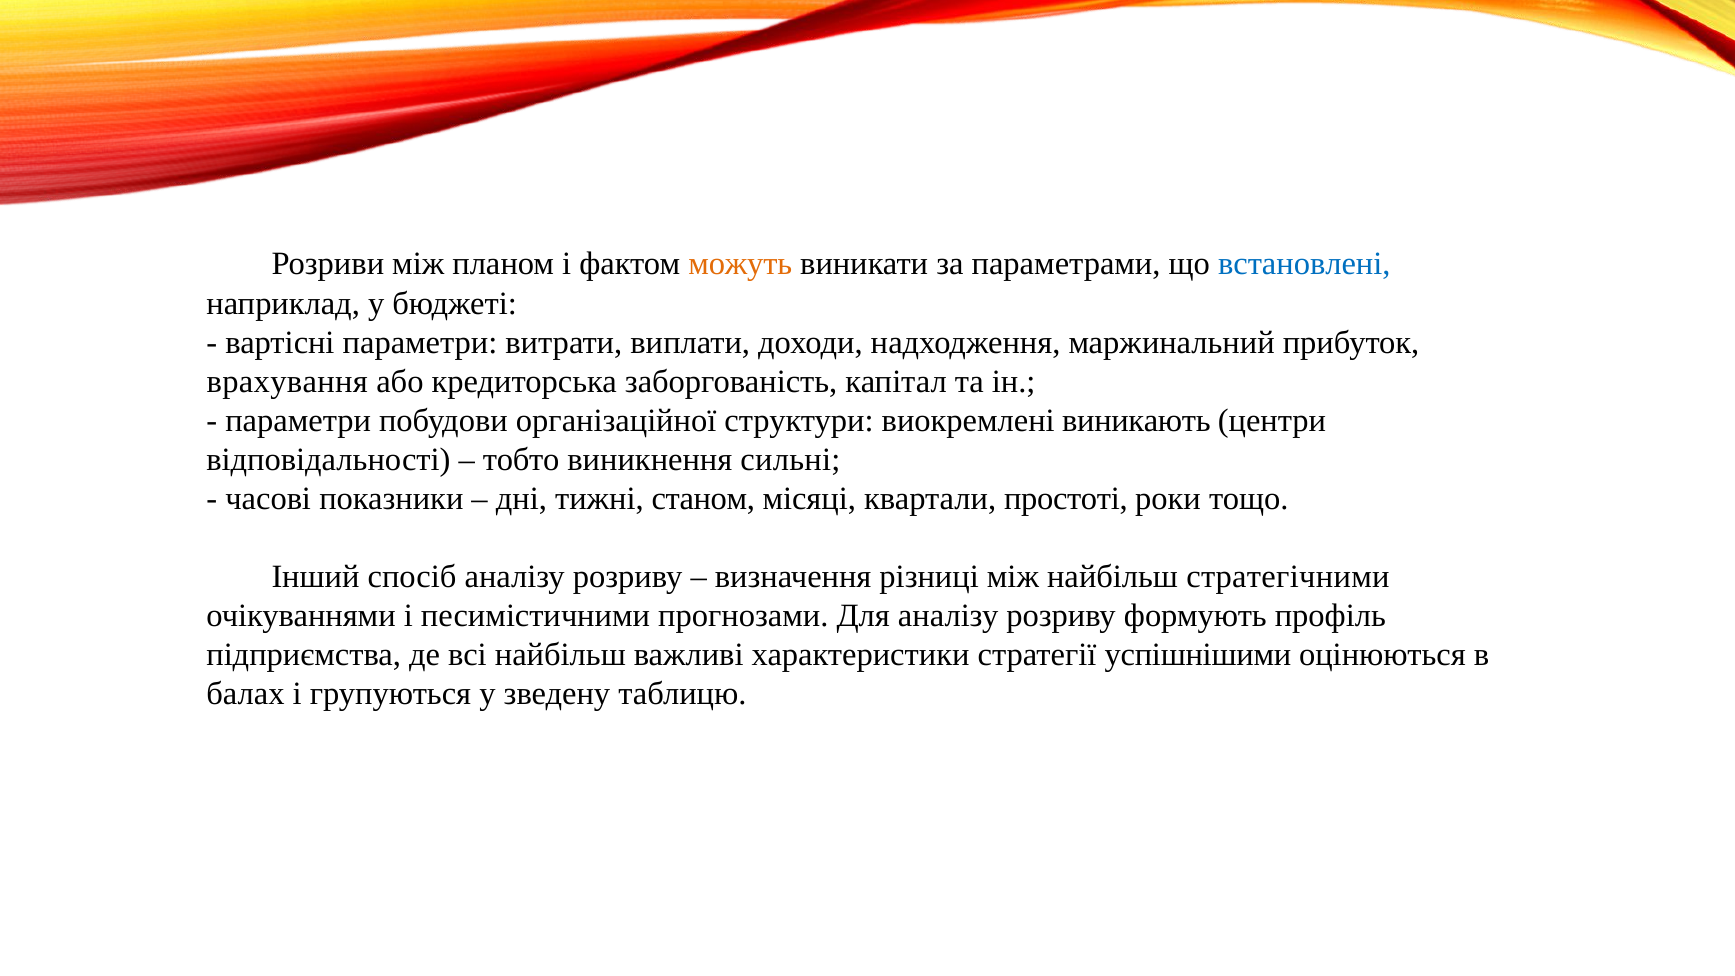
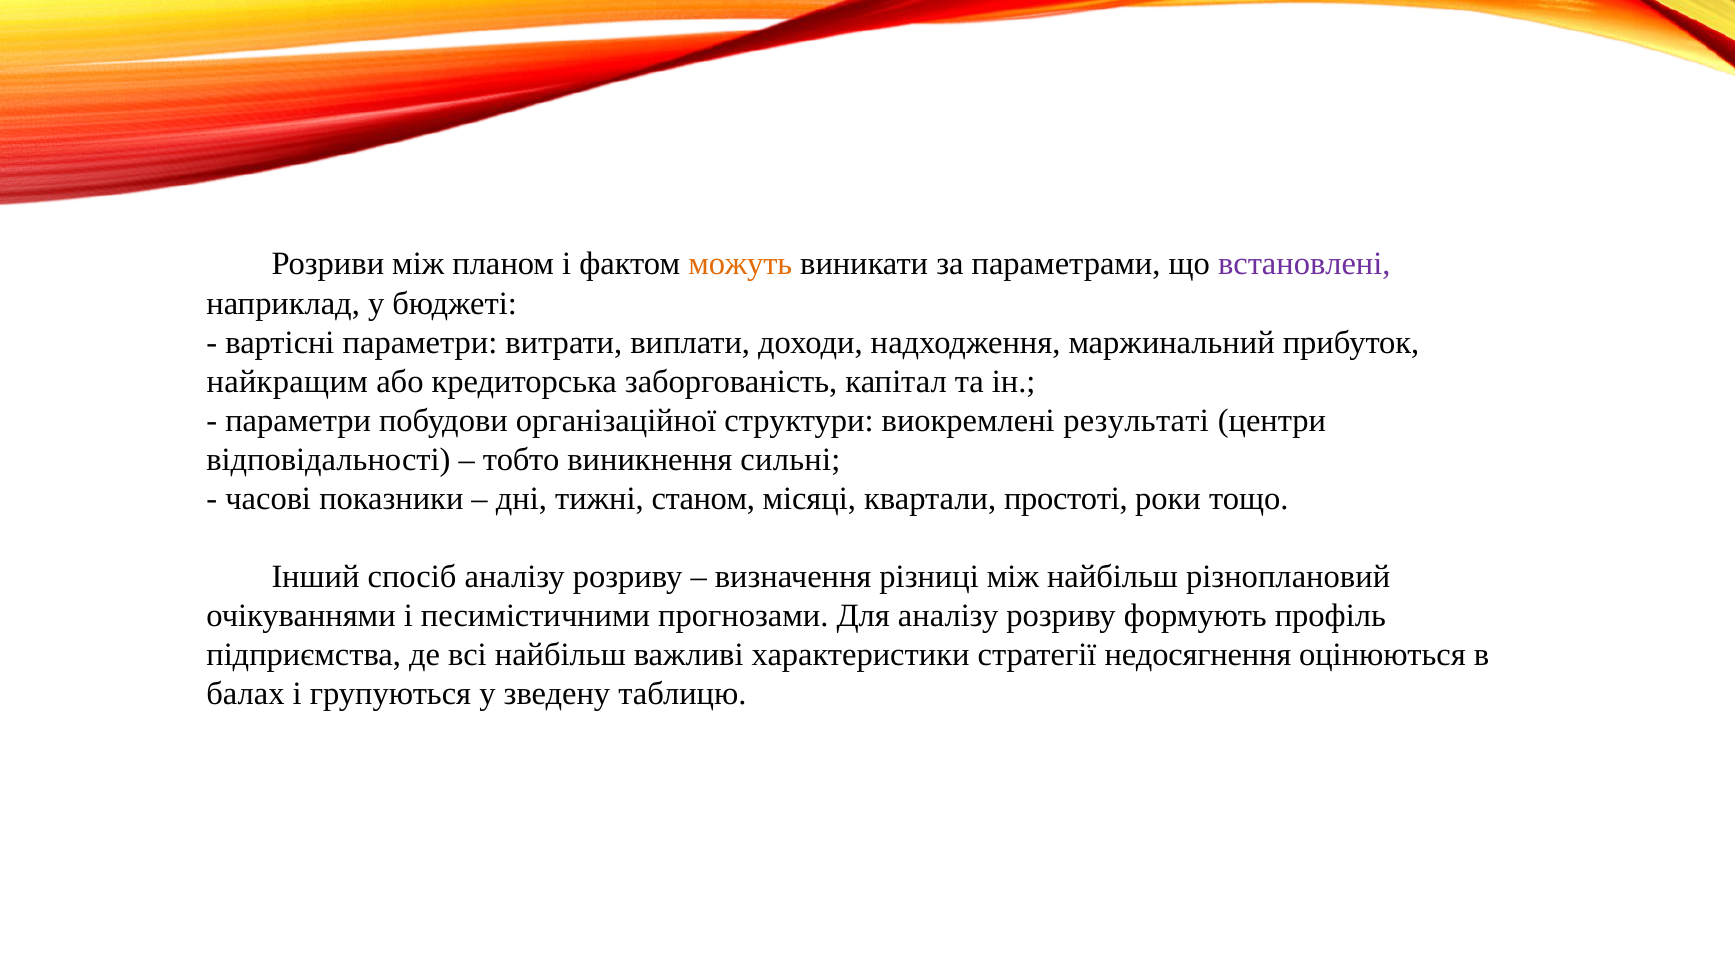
встановлені colour: blue -> purple
врахування: врахування -> найкращим
виникають: виникають -> результаті
стратегічними: стратегічними -> різноплановий
успішнішими: успішнішими -> недосягнення
